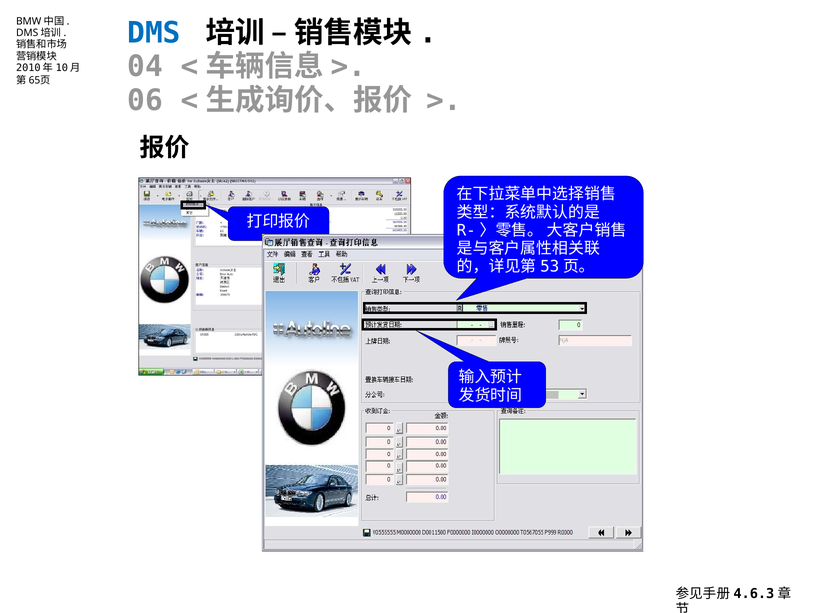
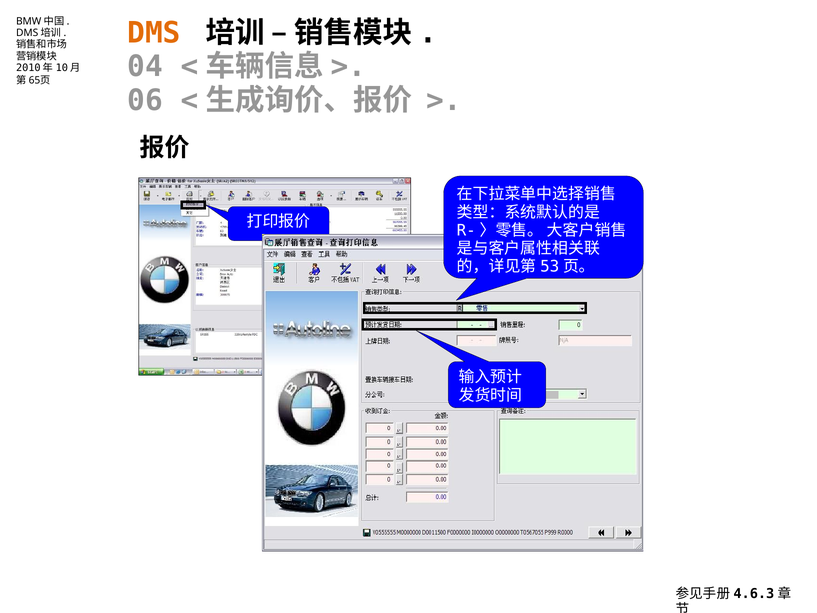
DMS colour: blue -> orange
